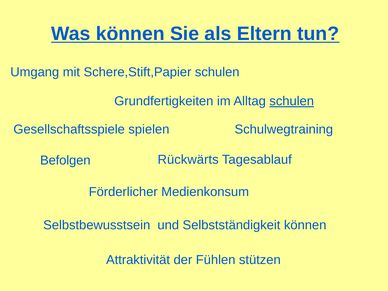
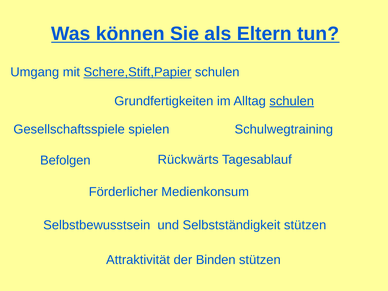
Schere,Stift,Papier underline: none -> present
Selbstständigkeit können: können -> stützen
Fühlen: Fühlen -> Binden
